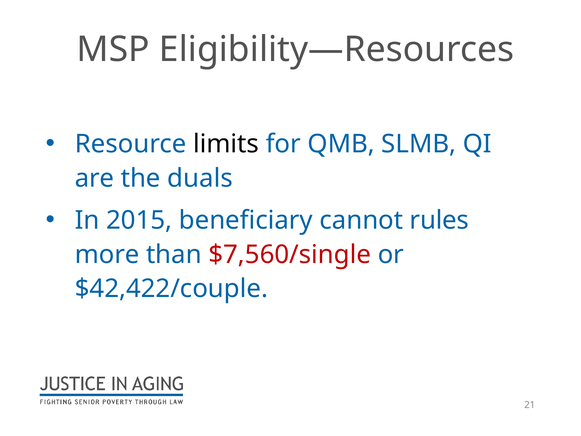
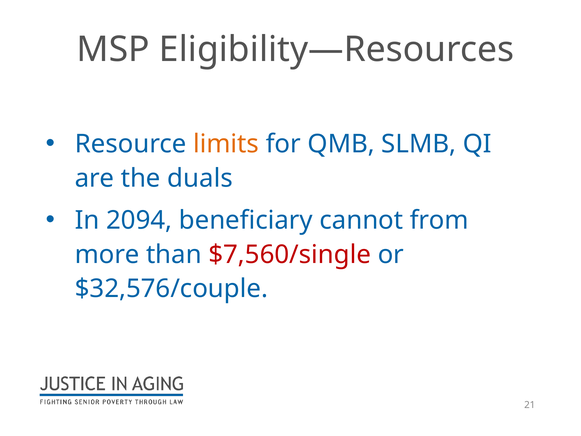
limits colour: black -> orange
2015: 2015 -> 2094
rules: rules -> from
$42,422/couple: $42,422/couple -> $32,576/couple
